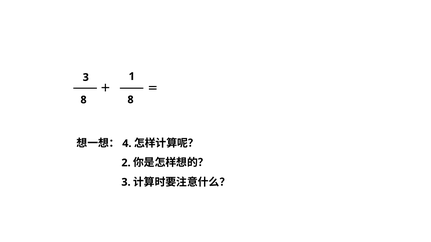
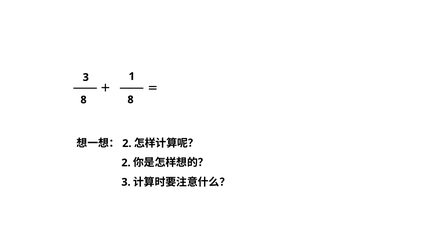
4 at (127, 144): 4 -> 2
